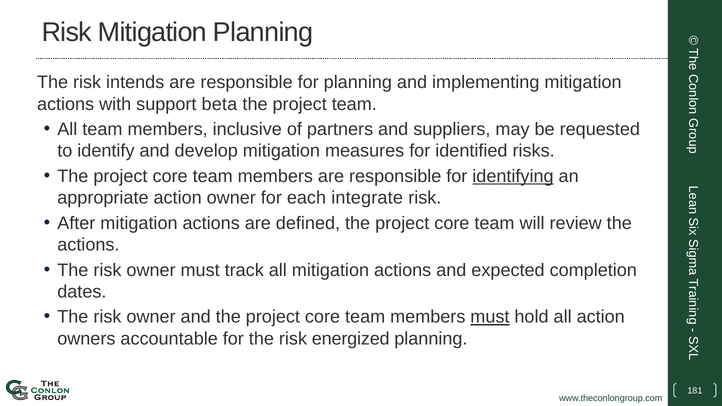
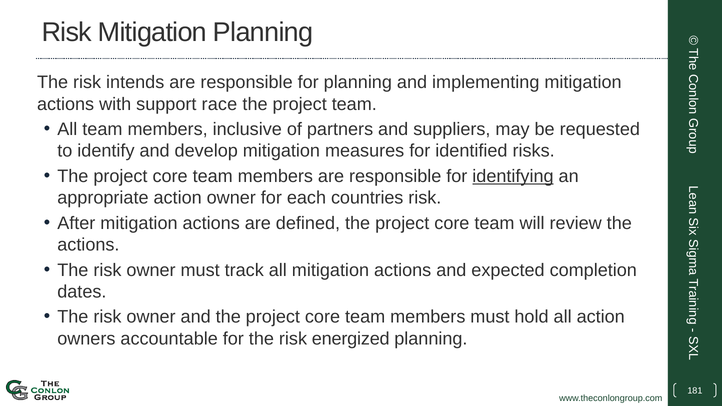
beta: beta -> race
integrate: integrate -> countries
must at (490, 317) underline: present -> none
